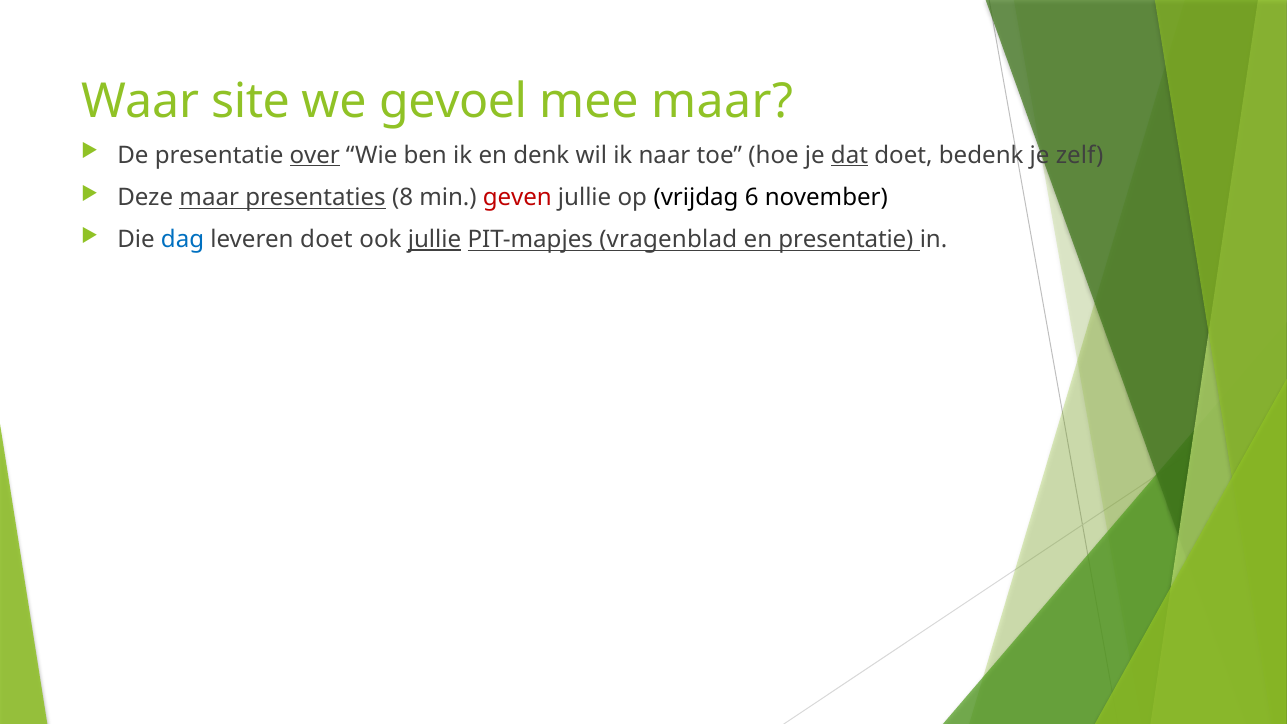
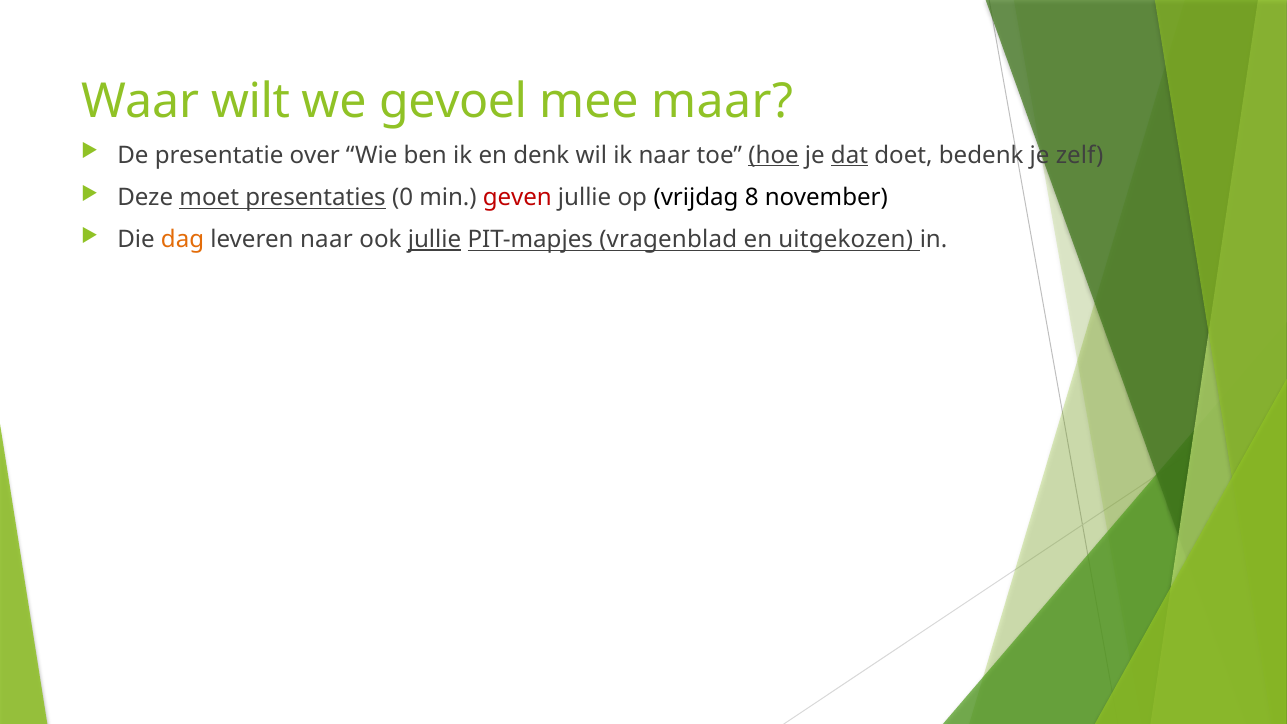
site: site -> wilt
over underline: present -> none
hoe underline: none -> present
Deze maar: maar -> moet
8: 8 -> 0
6: 6 -> 8
dag colour: blue -> orange
leveren doet: doet -> naar
en presentatie: presentatie -> uitgekozen
